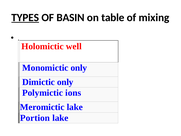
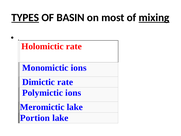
table: table -> most
mixing underline: none -> present
Holomictic well: well -> rate
Monomictic only: only -> ions
Dimictic only: only -> rate
